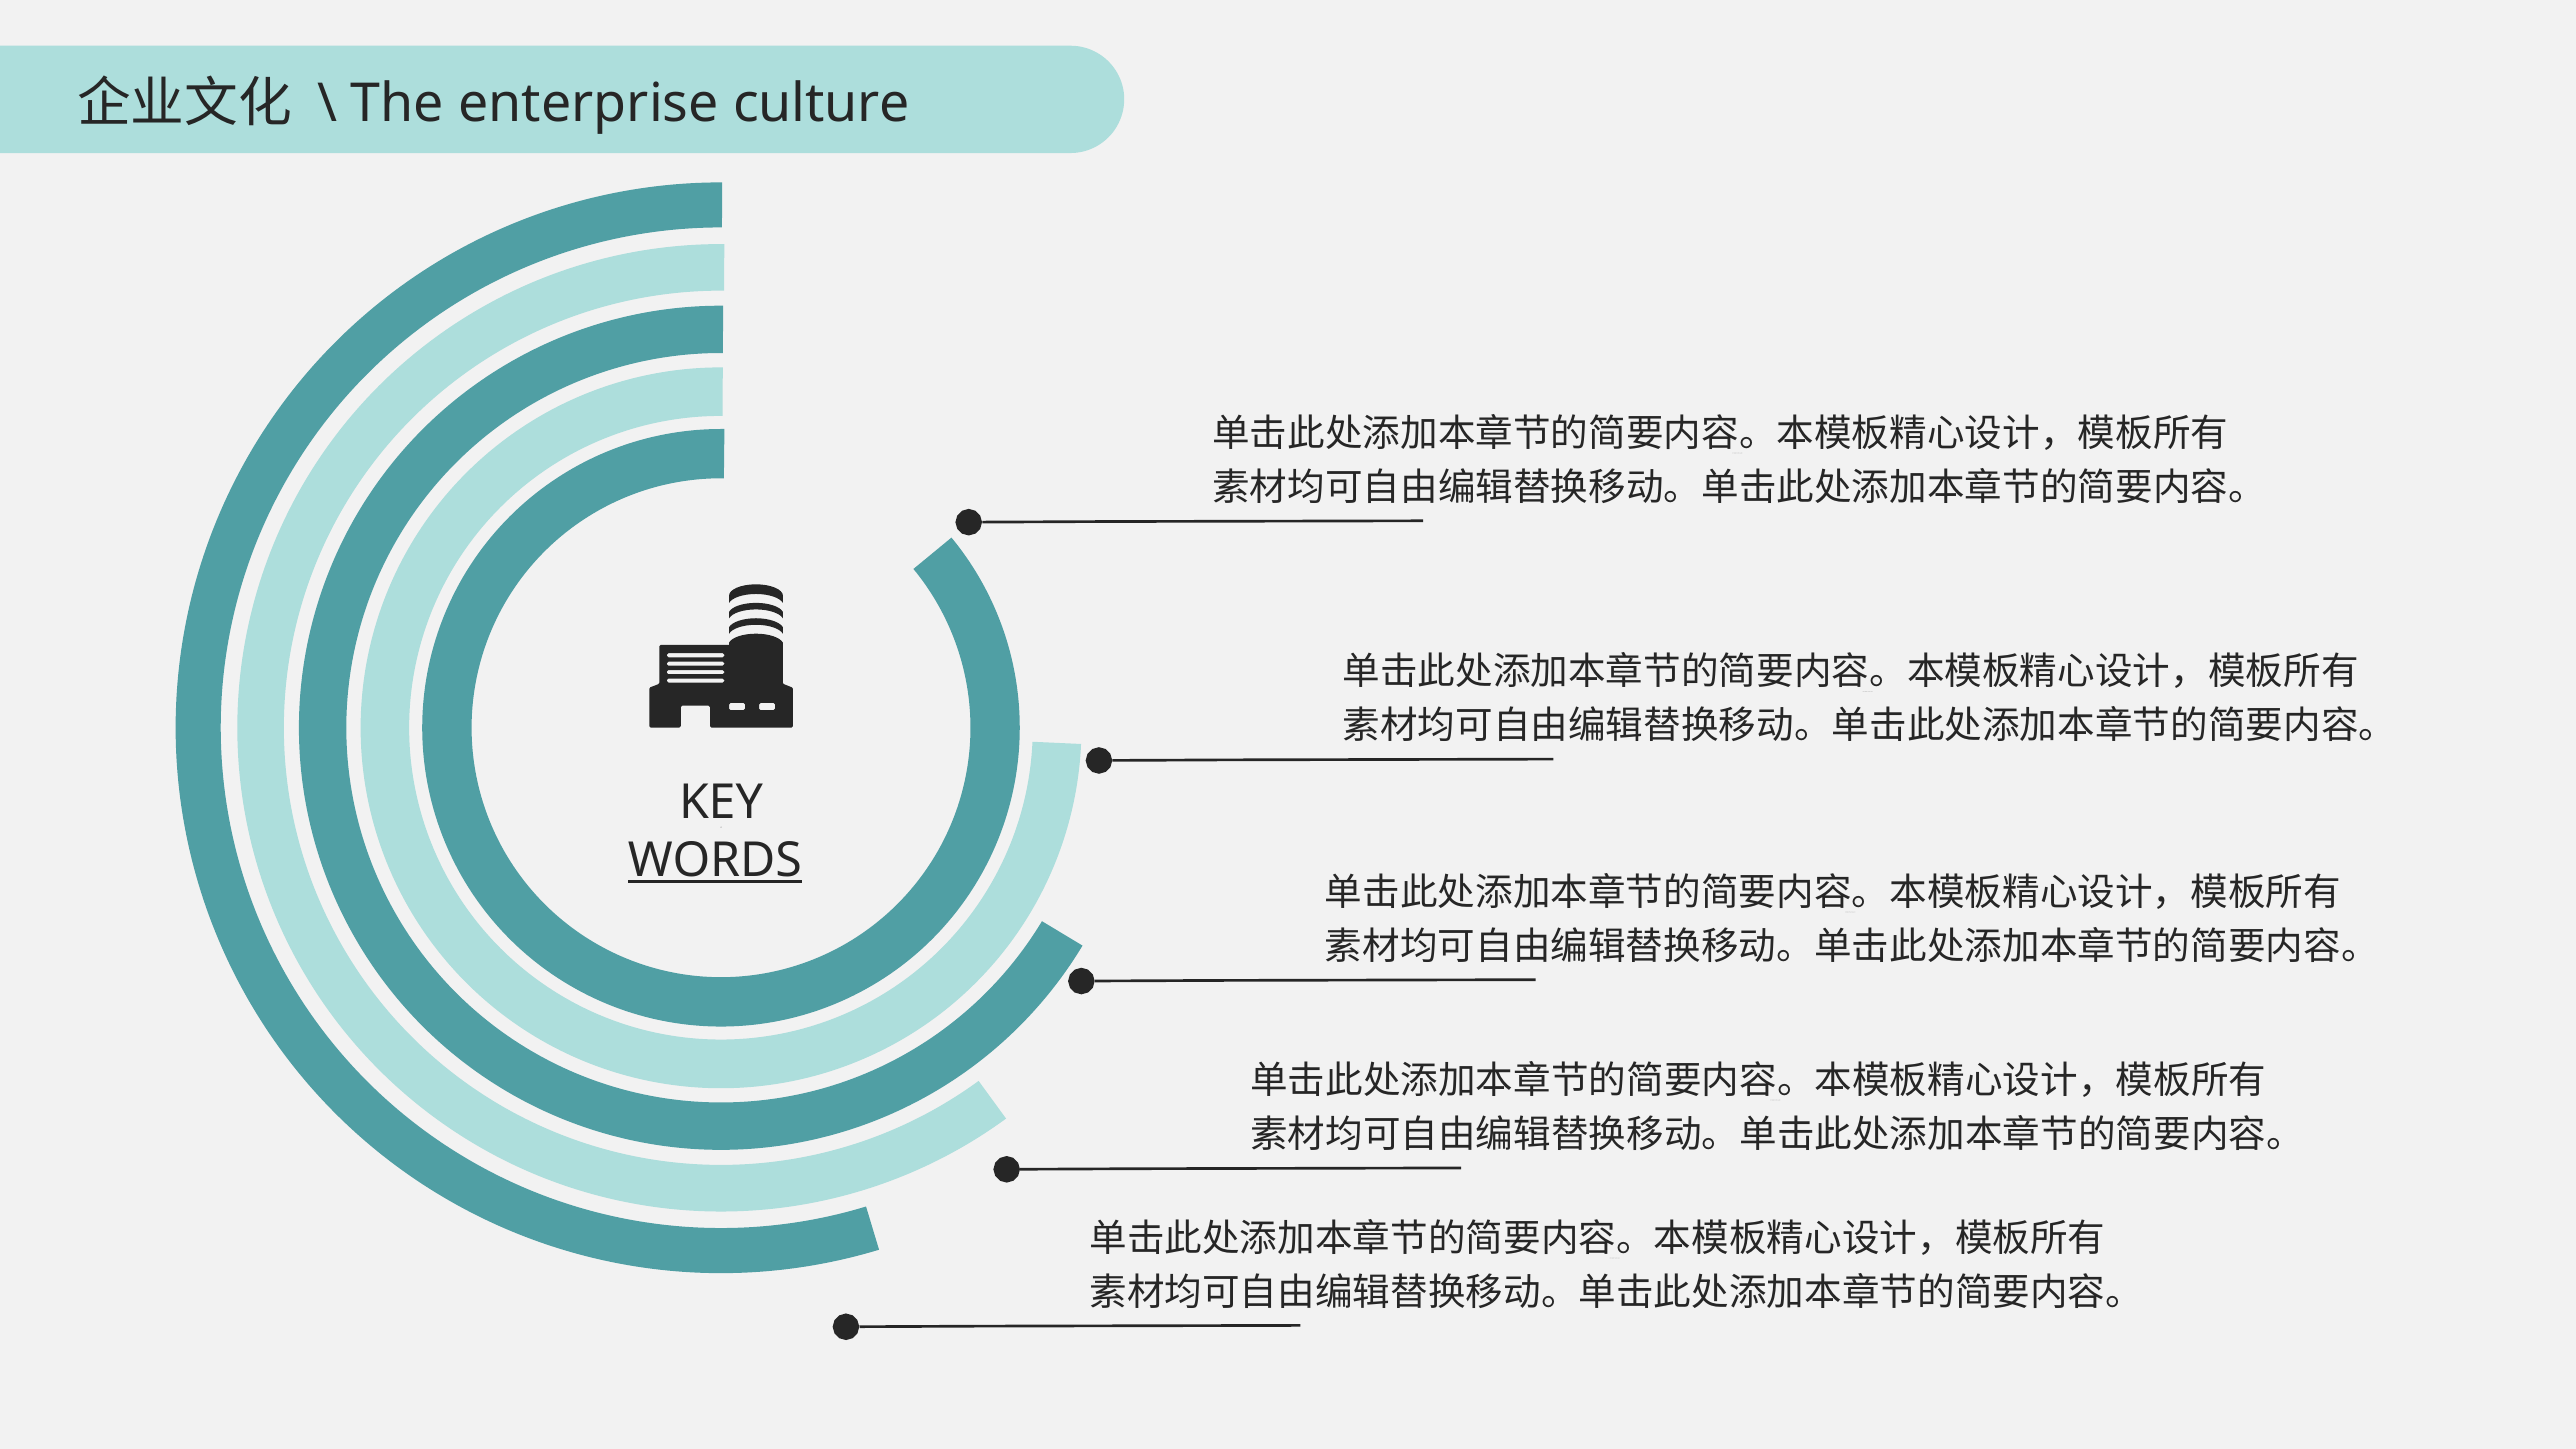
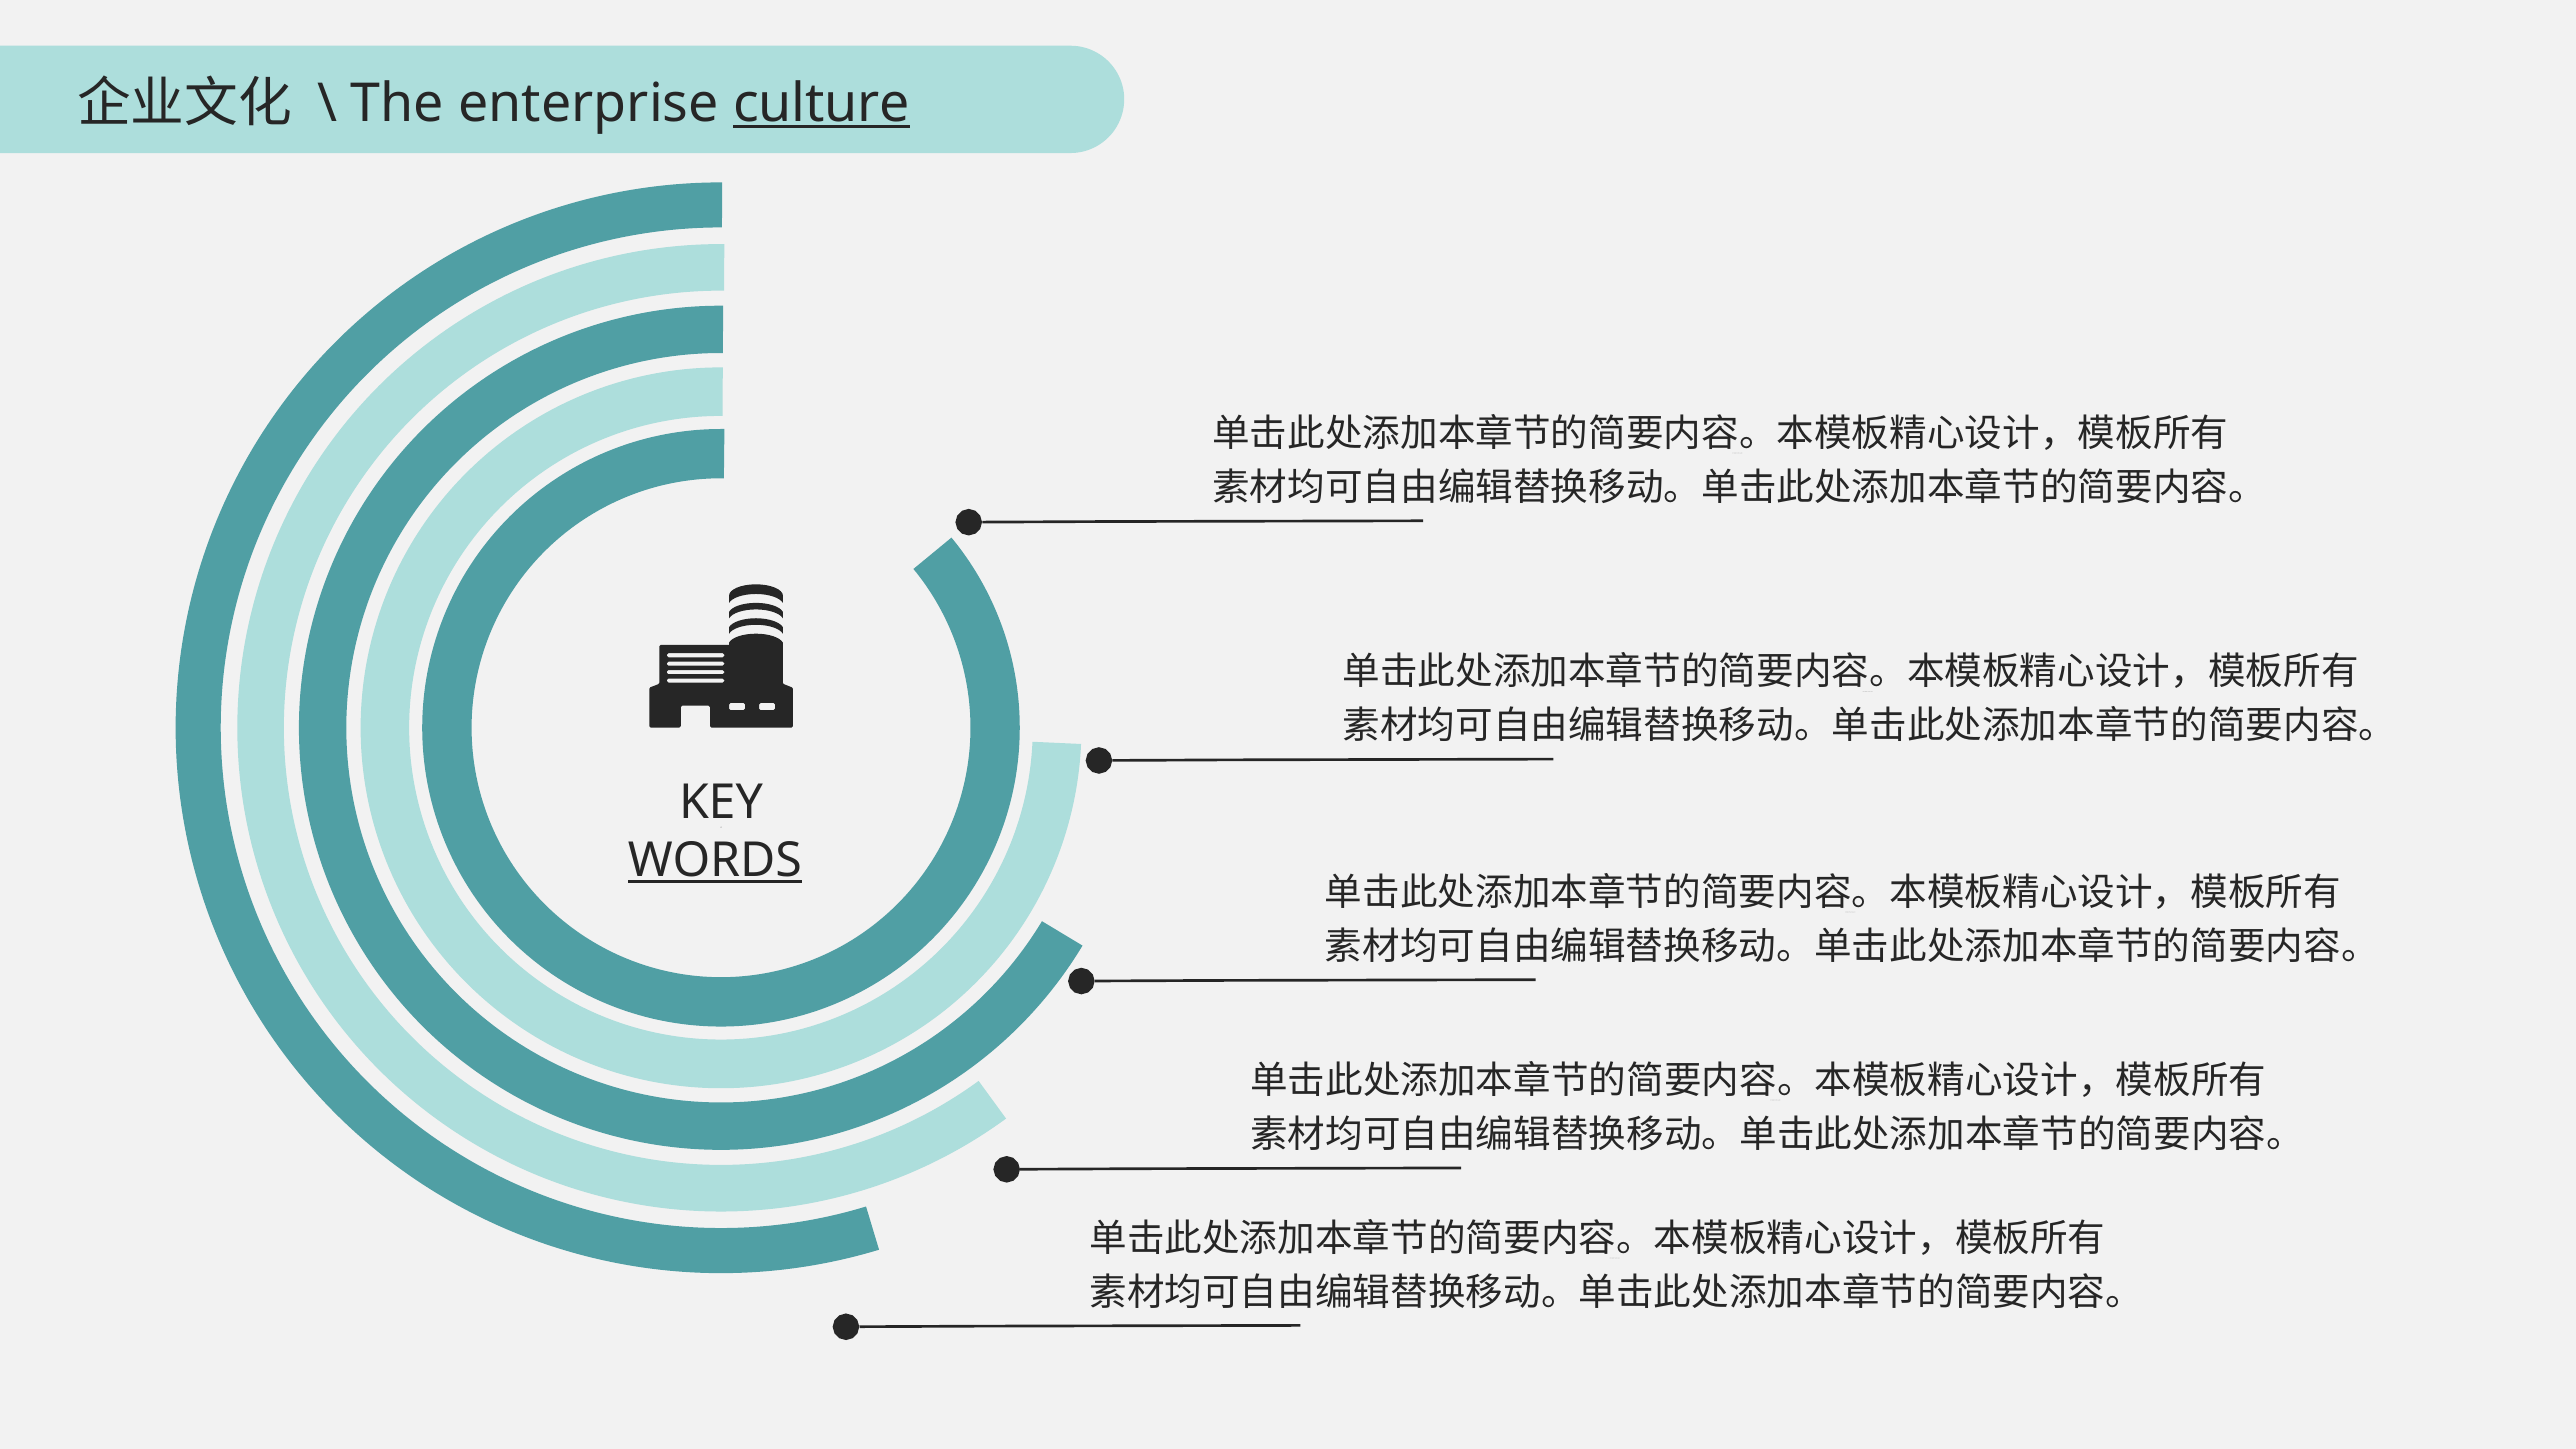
culture underline: none -> present
